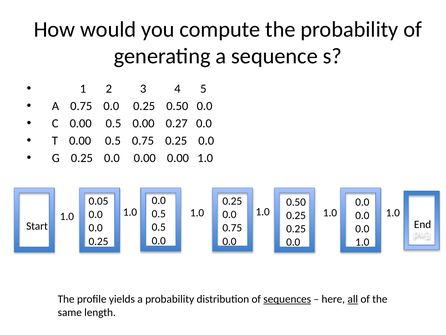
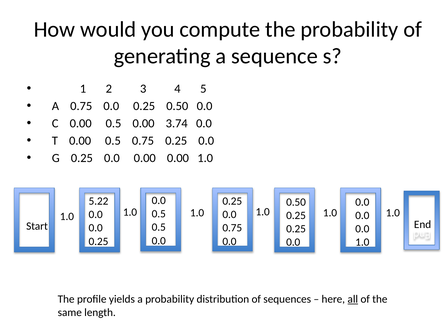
0.27: 0.27 -> 3.74
0.05: 0.05 -> 5.22
sequences underline: present -> none
